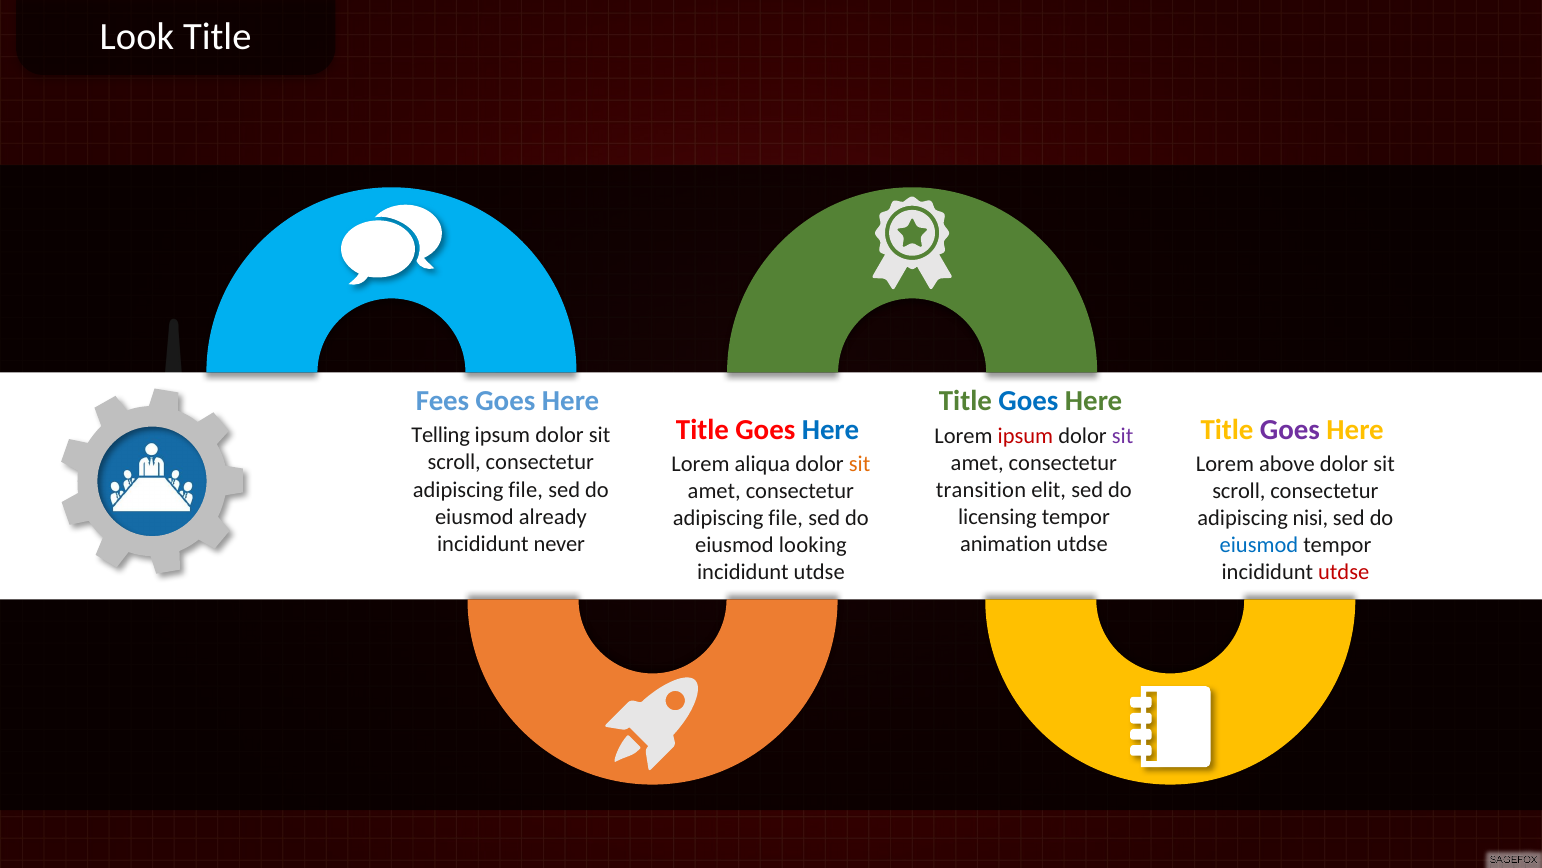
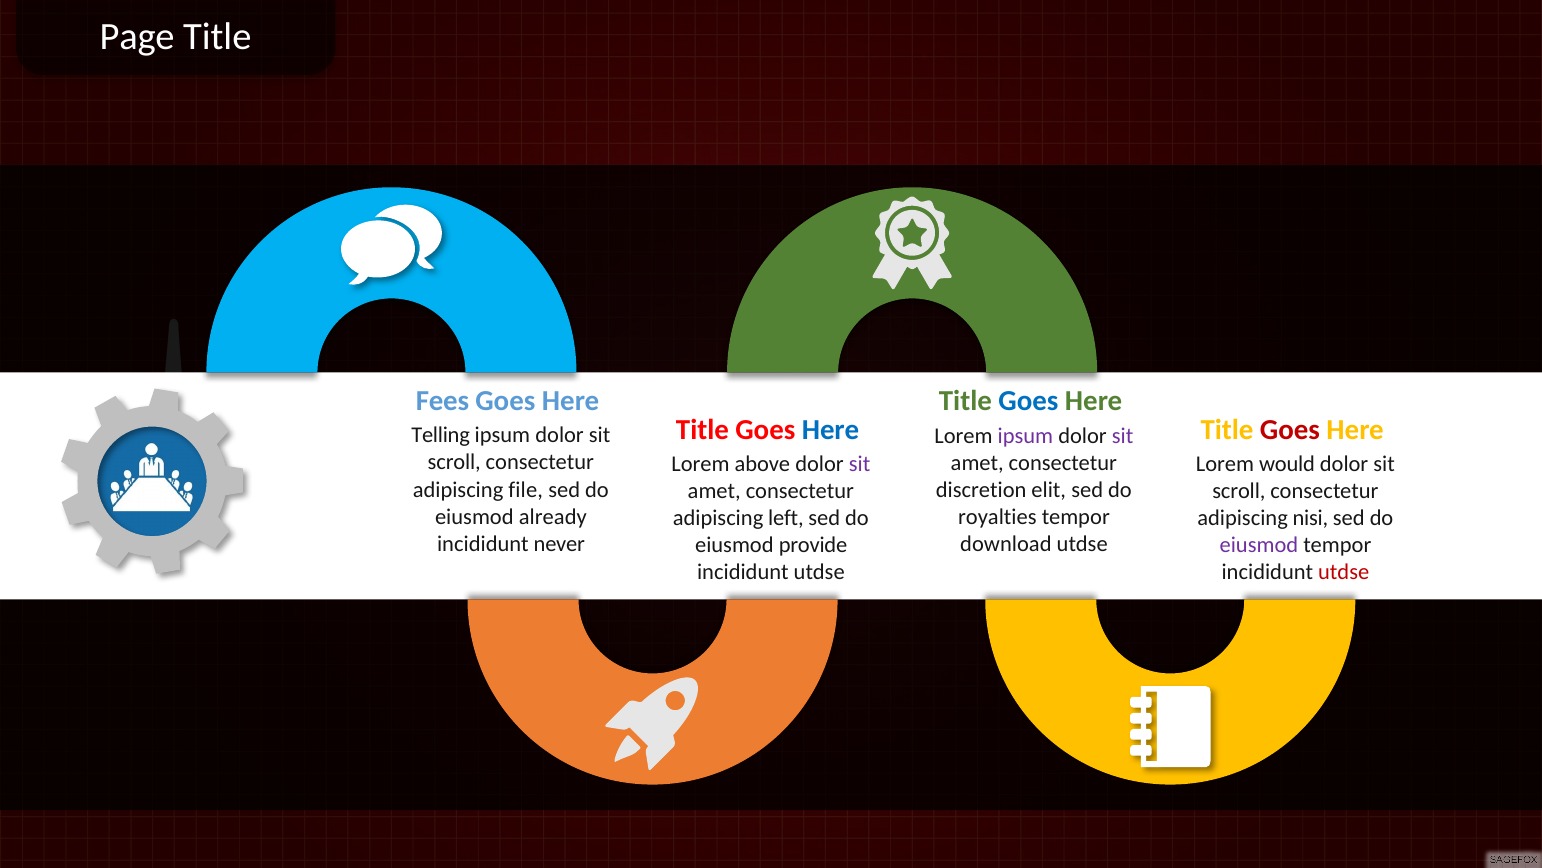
Look: Look -> Page
Goes at (1290, 429) colour: purple -> red
ipsum at (1025, 436) colour: red -> purple
aliqua: aliqua -> above
sit at (860, 464) colour: orange -> purple
above: above -> would
transition: transition -> discretion
licensing: licensing -> royalties
file at (786, 518): file -> left
animation: animation -> download
looking: looking -> provide
eiusmod at (1259, 545) colour: blue -> purple
